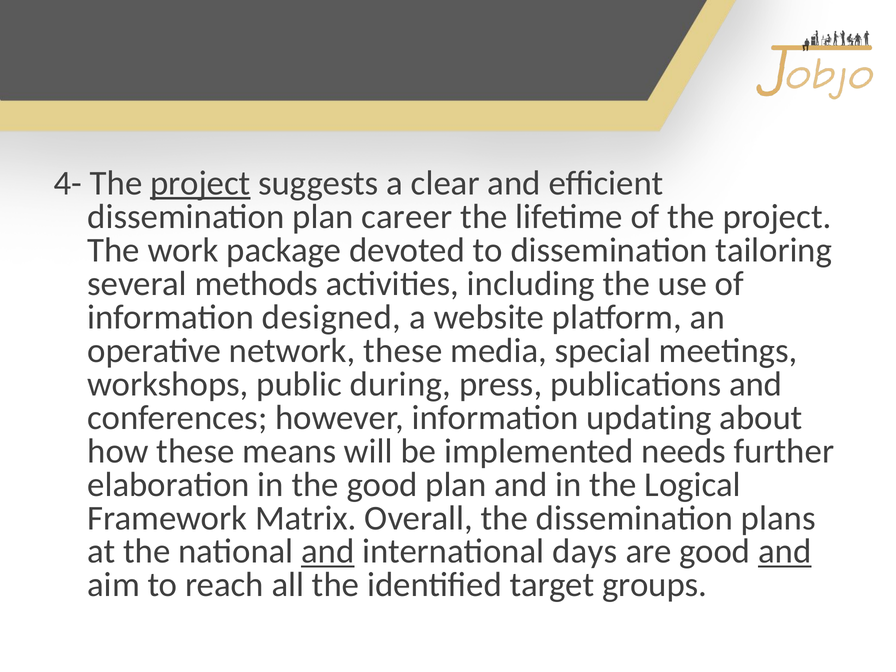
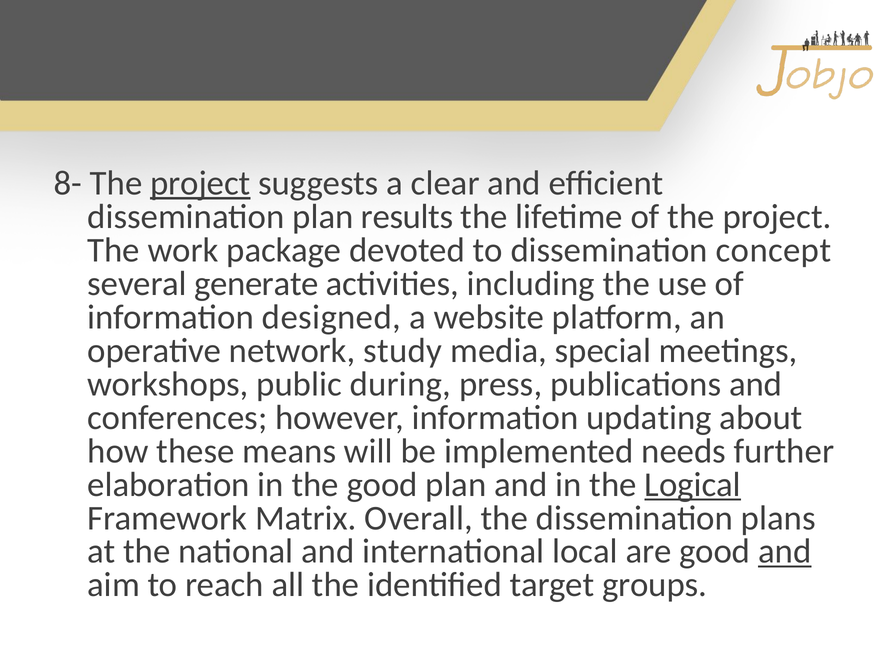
4-: 4- -> 8-
career: career -> results
tailoring: tailoring -> concept
methods: methods -> generate
network these: these -> study
Logical underline: none -> present
and at (328, 551) underline: present -> none
days: days -> local
